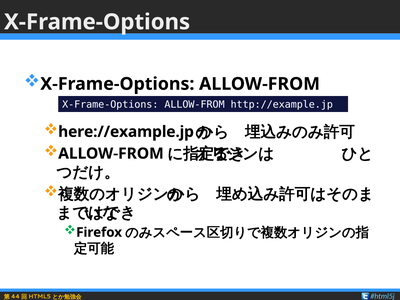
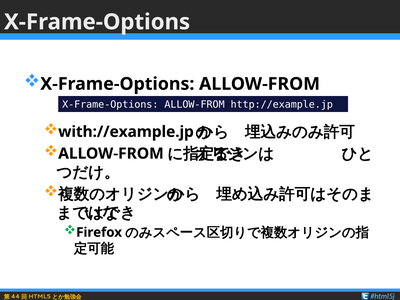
here://example.jp: here://example.jp -> with://example.jp
